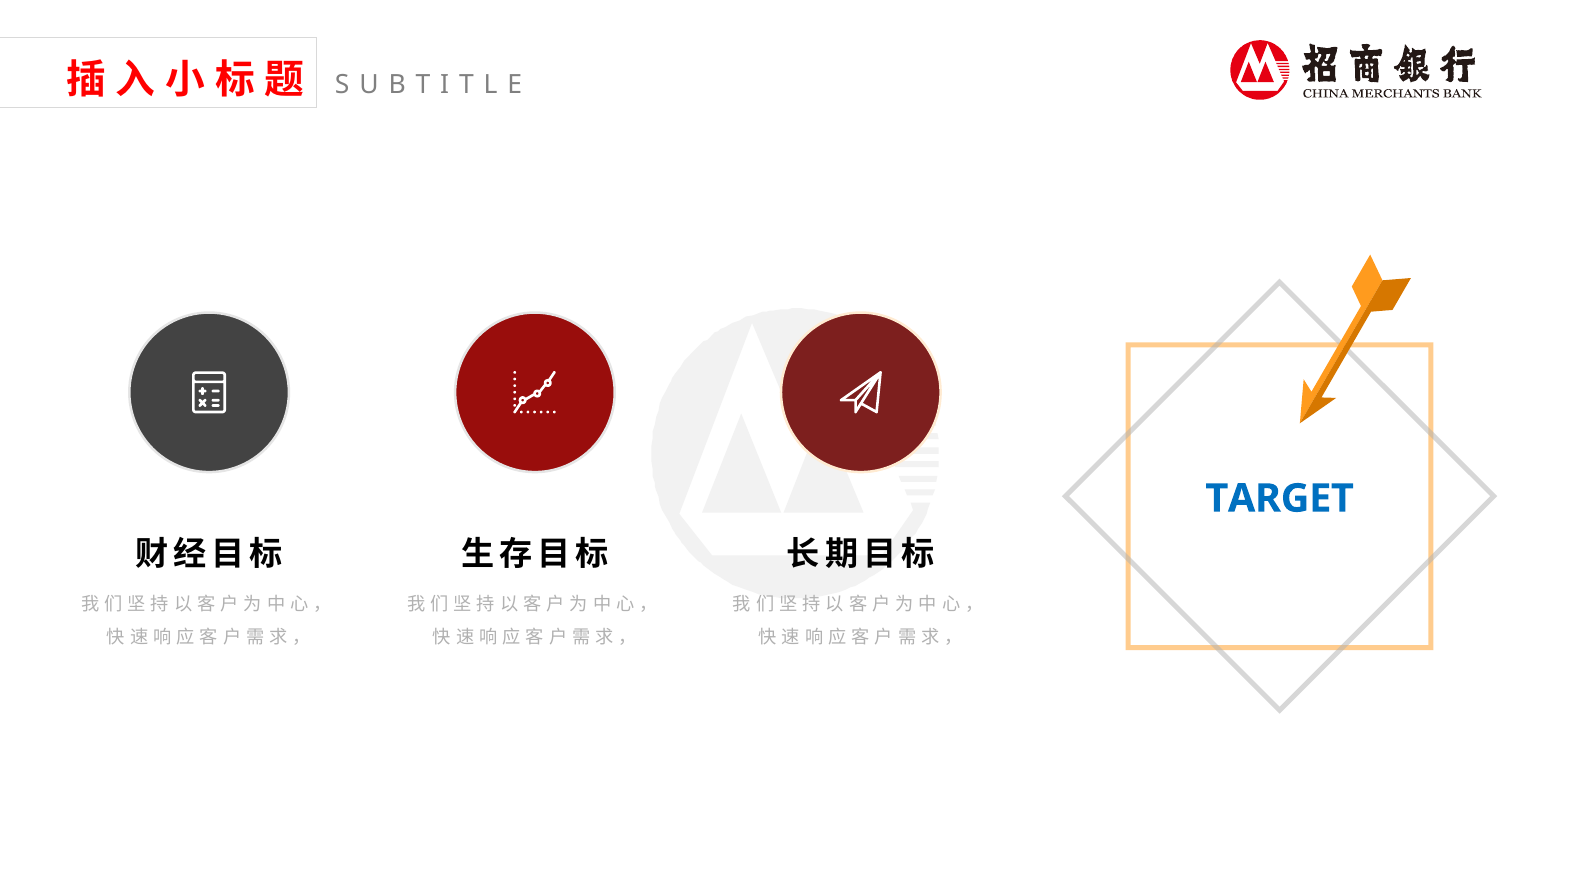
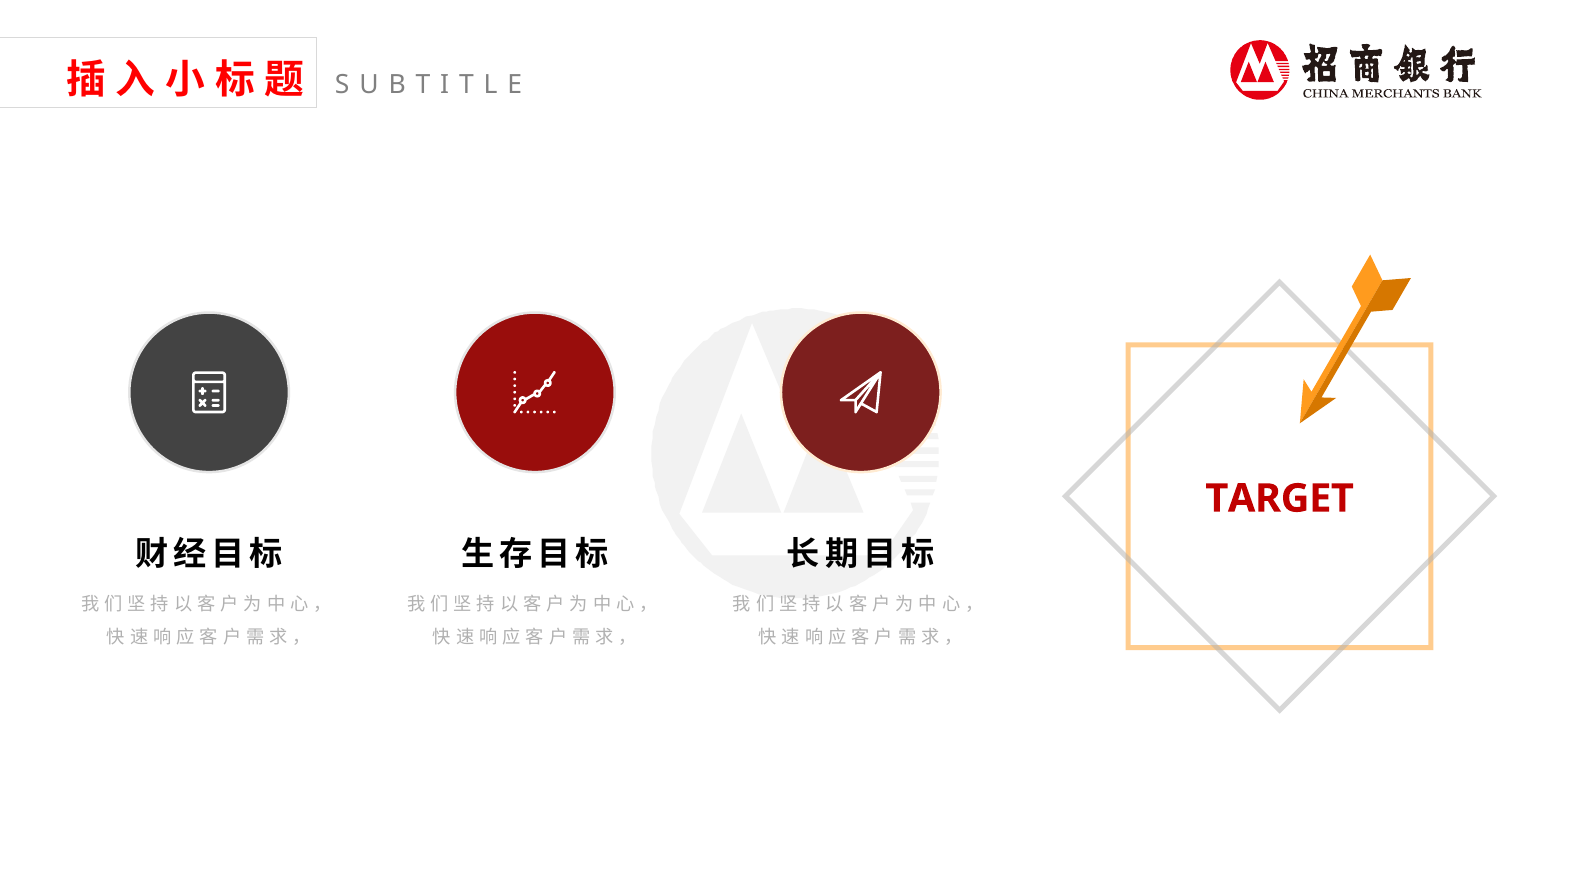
TARGET colour: blue -> red
